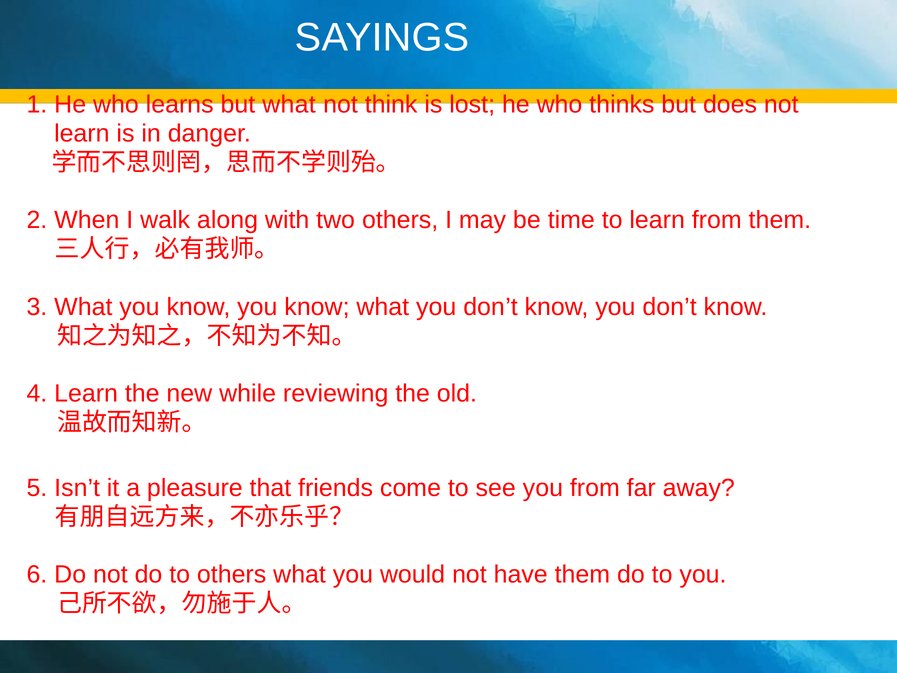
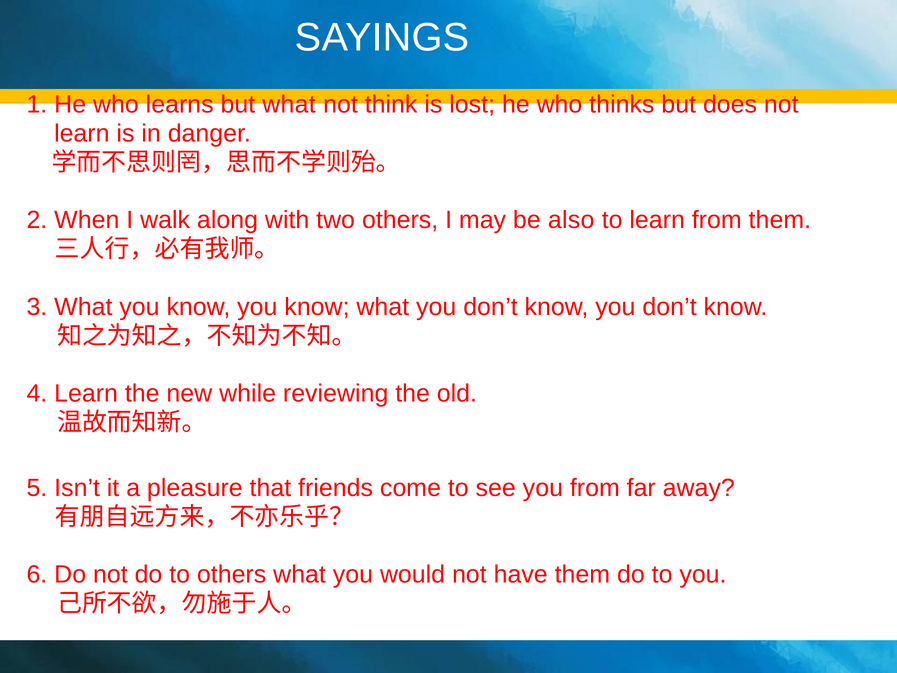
time: time -> also
